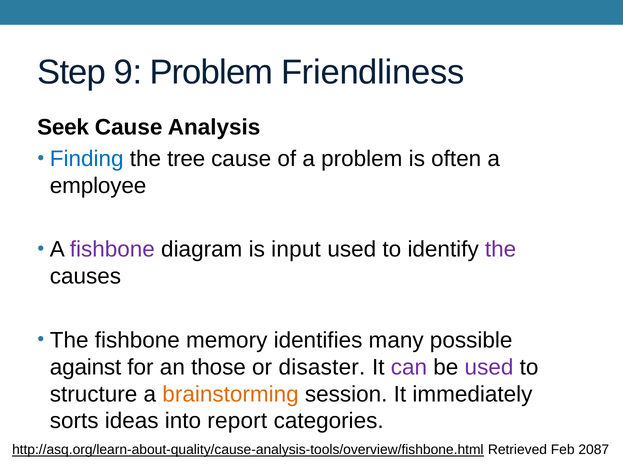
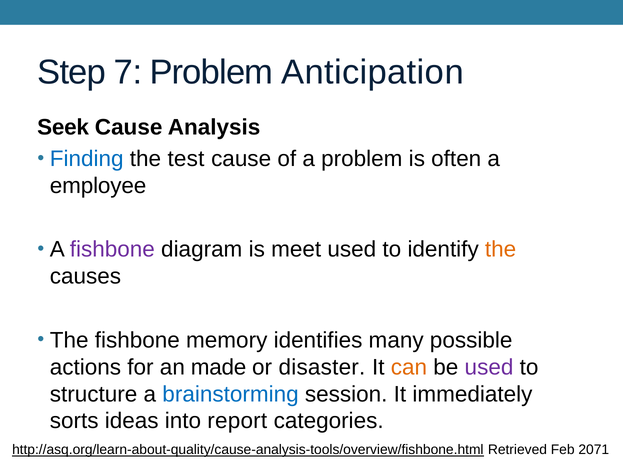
9: 9 -> 7
Friendliness: Friendliness -> Anticipation
tree: tree -> test
input: input -> meet
the at (501, 250) colour: purple -> orange
against: against -> actions
those: those -> made
can colour: purple -> orange
brainstorming colour: orange -> blue
2087: 2087 -> 2071
